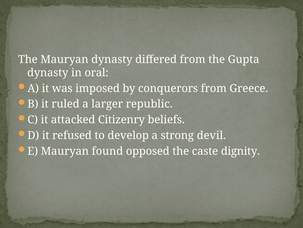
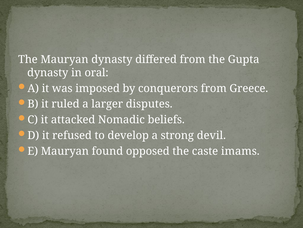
republic: republic -> disputes
Citizenry: Citizenry -> Nomadic
dignity: dignity -> imams
